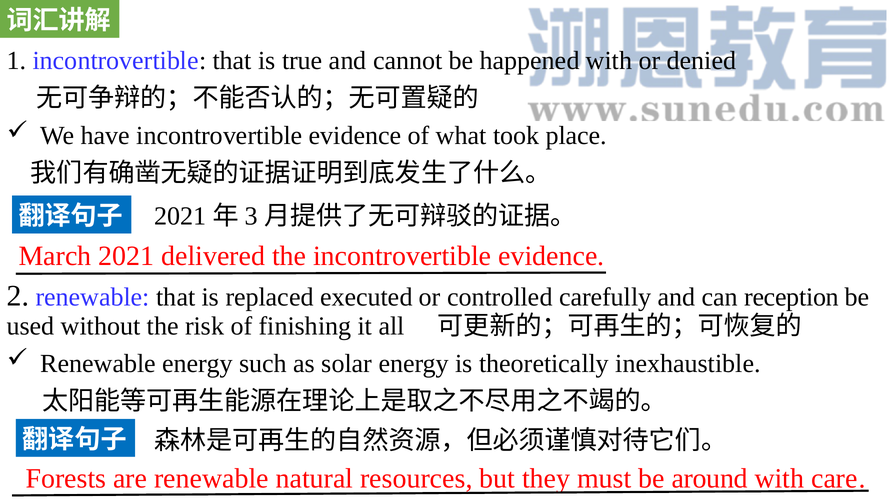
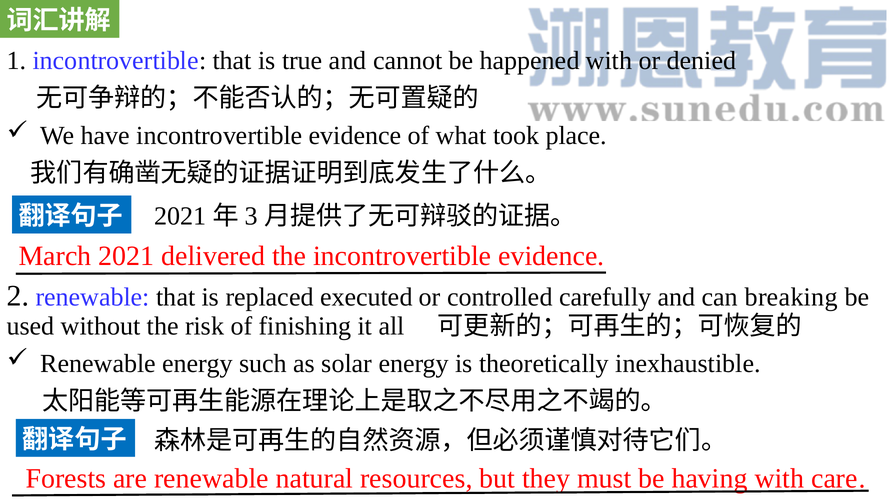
reception: reception -> breaking
around: around -> having
